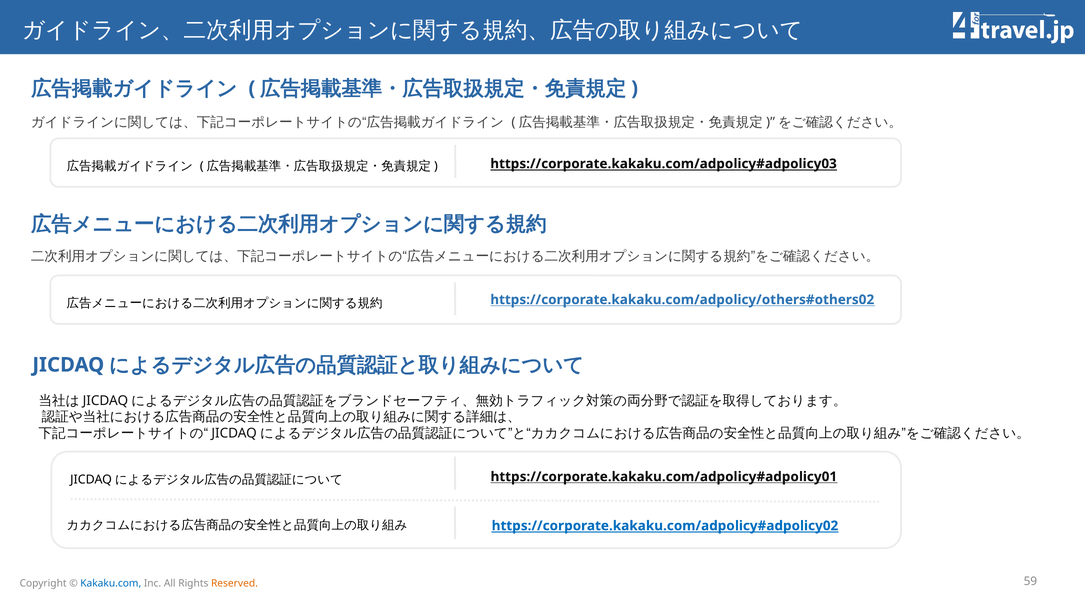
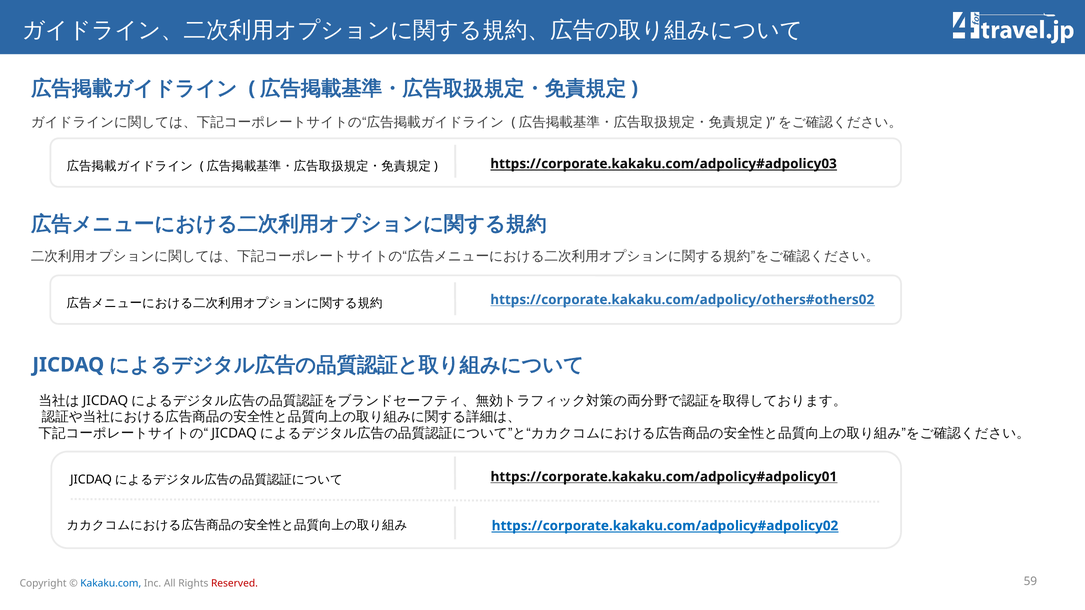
Reserved colour: orange -> red
